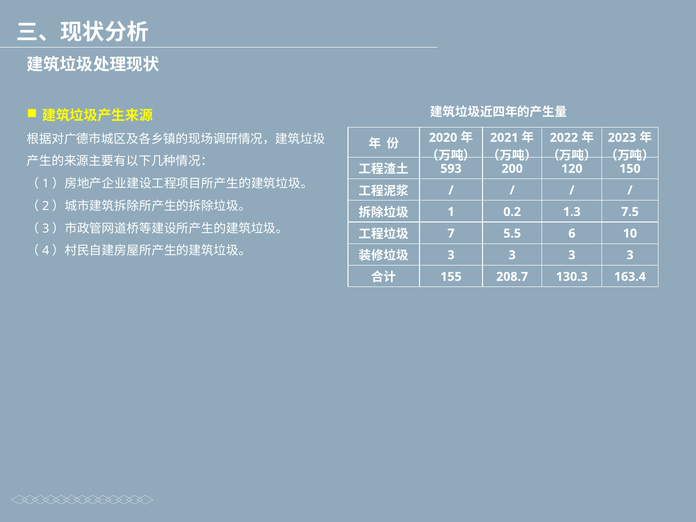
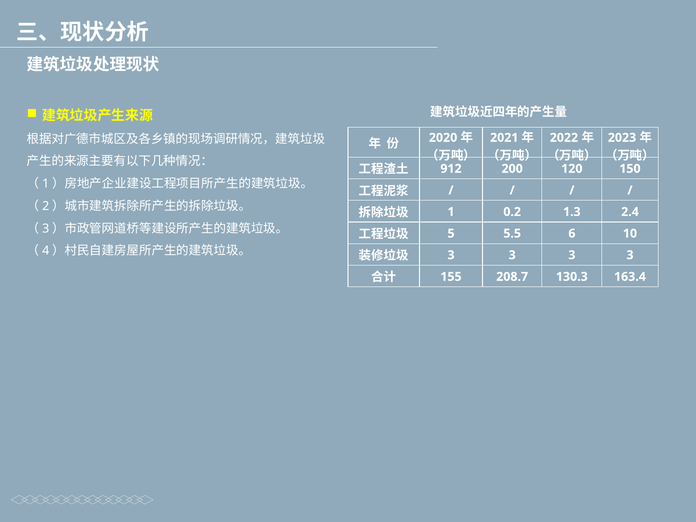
593: 593 -> 912
7.5: 7.5 -> 2.4
7: 7 -> 5
